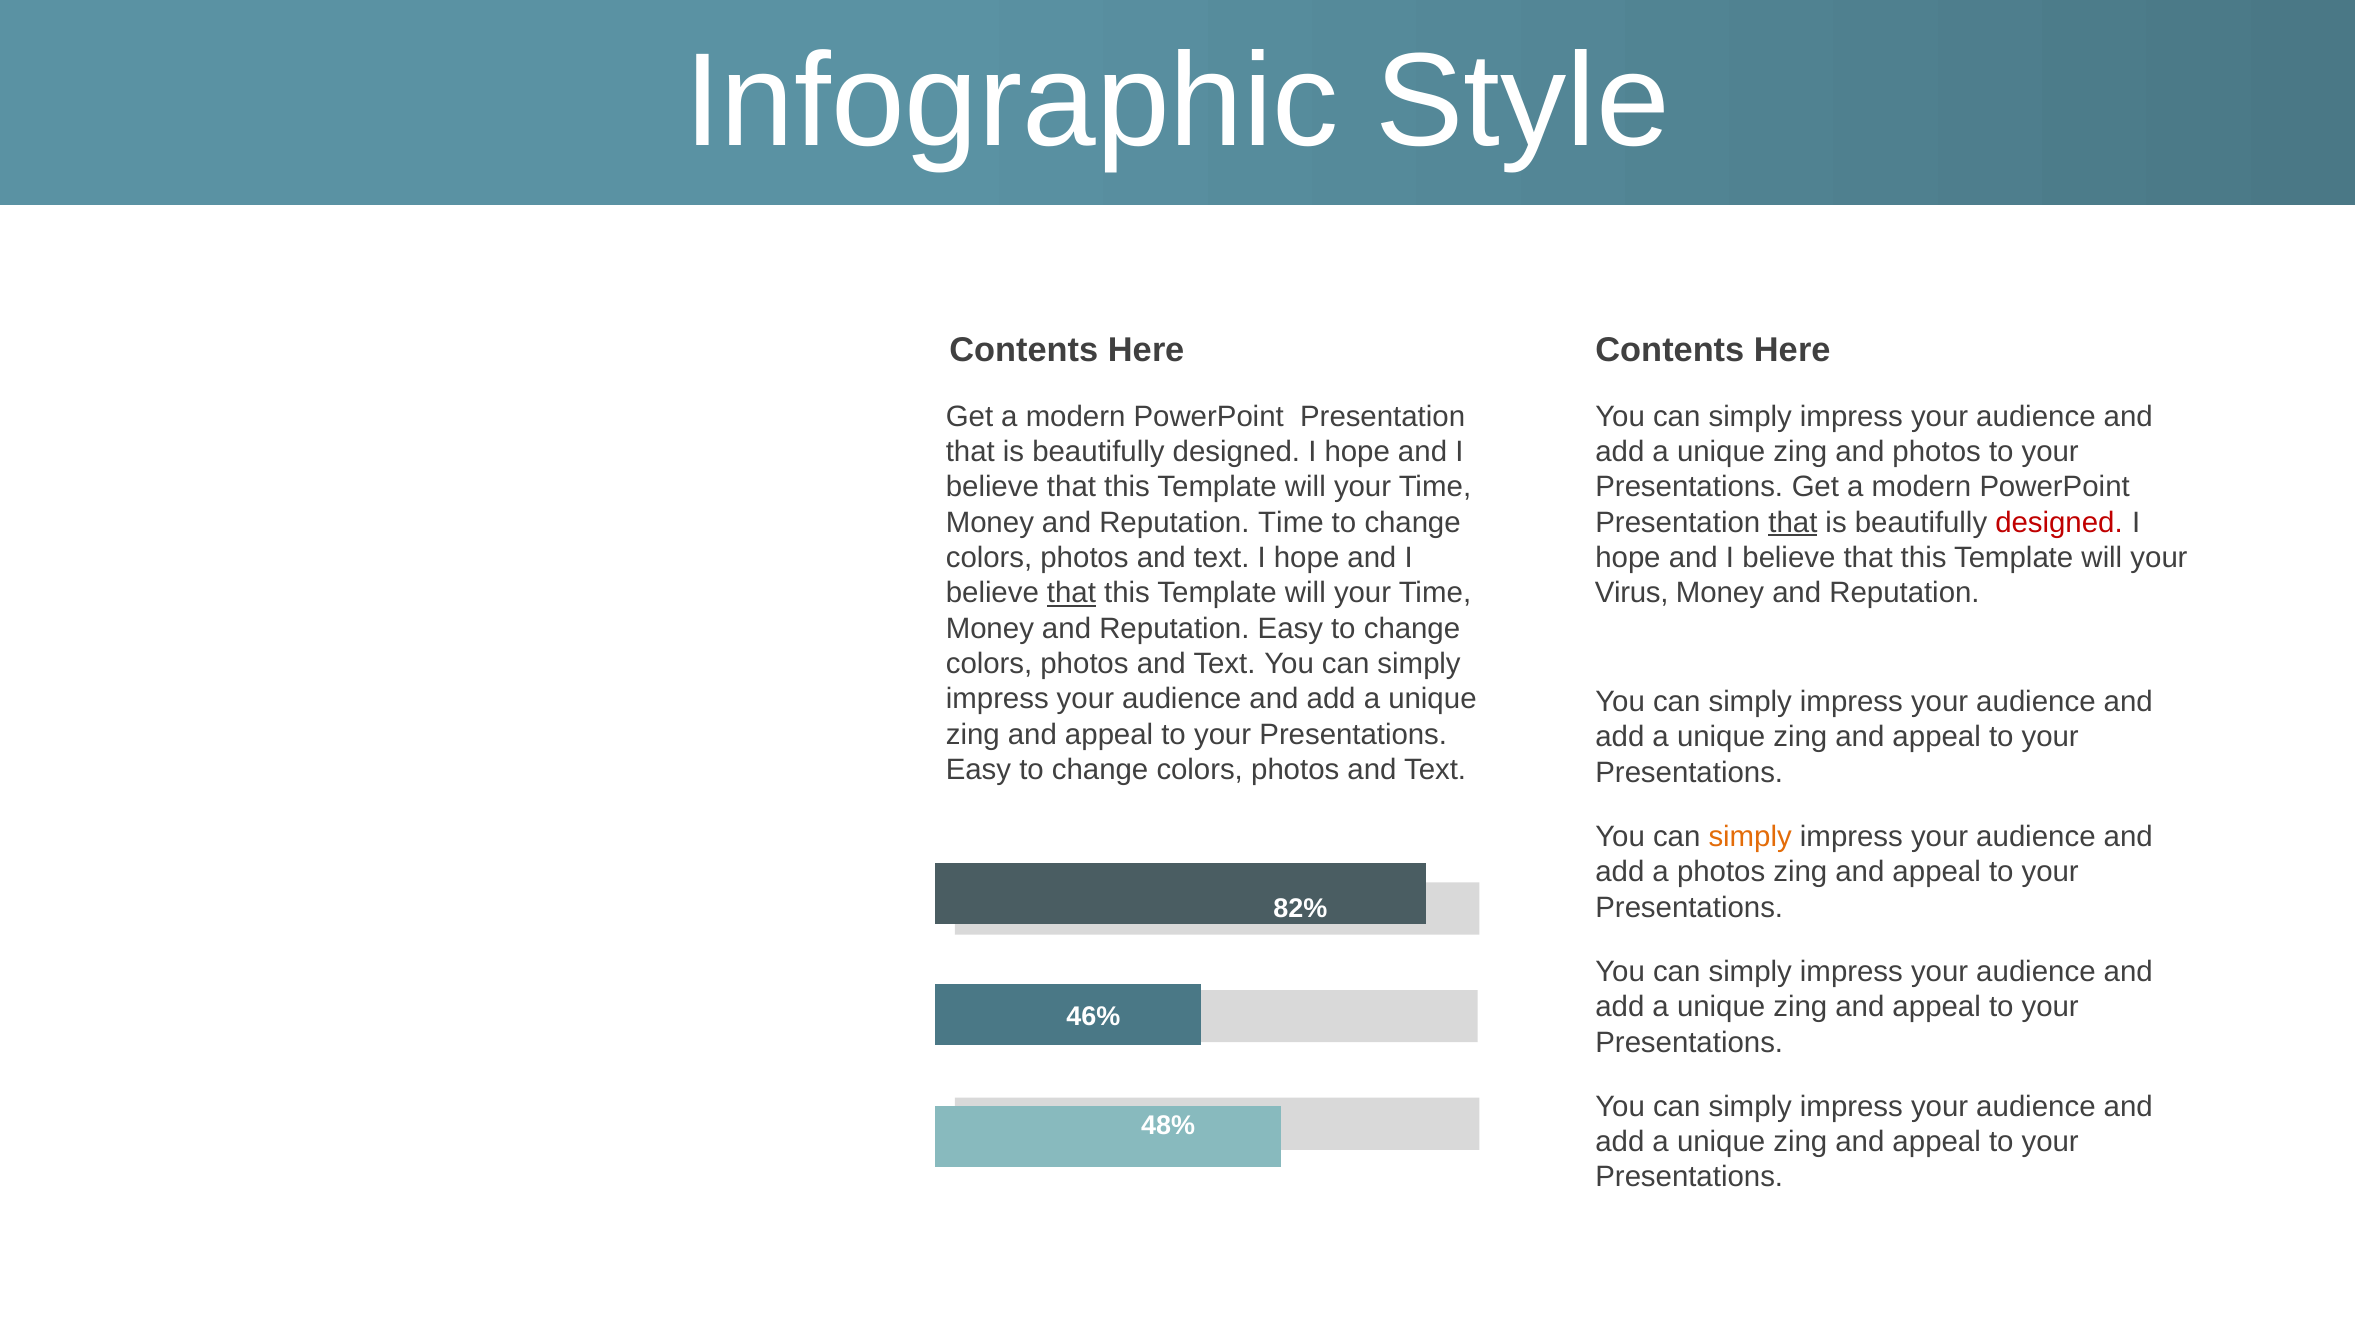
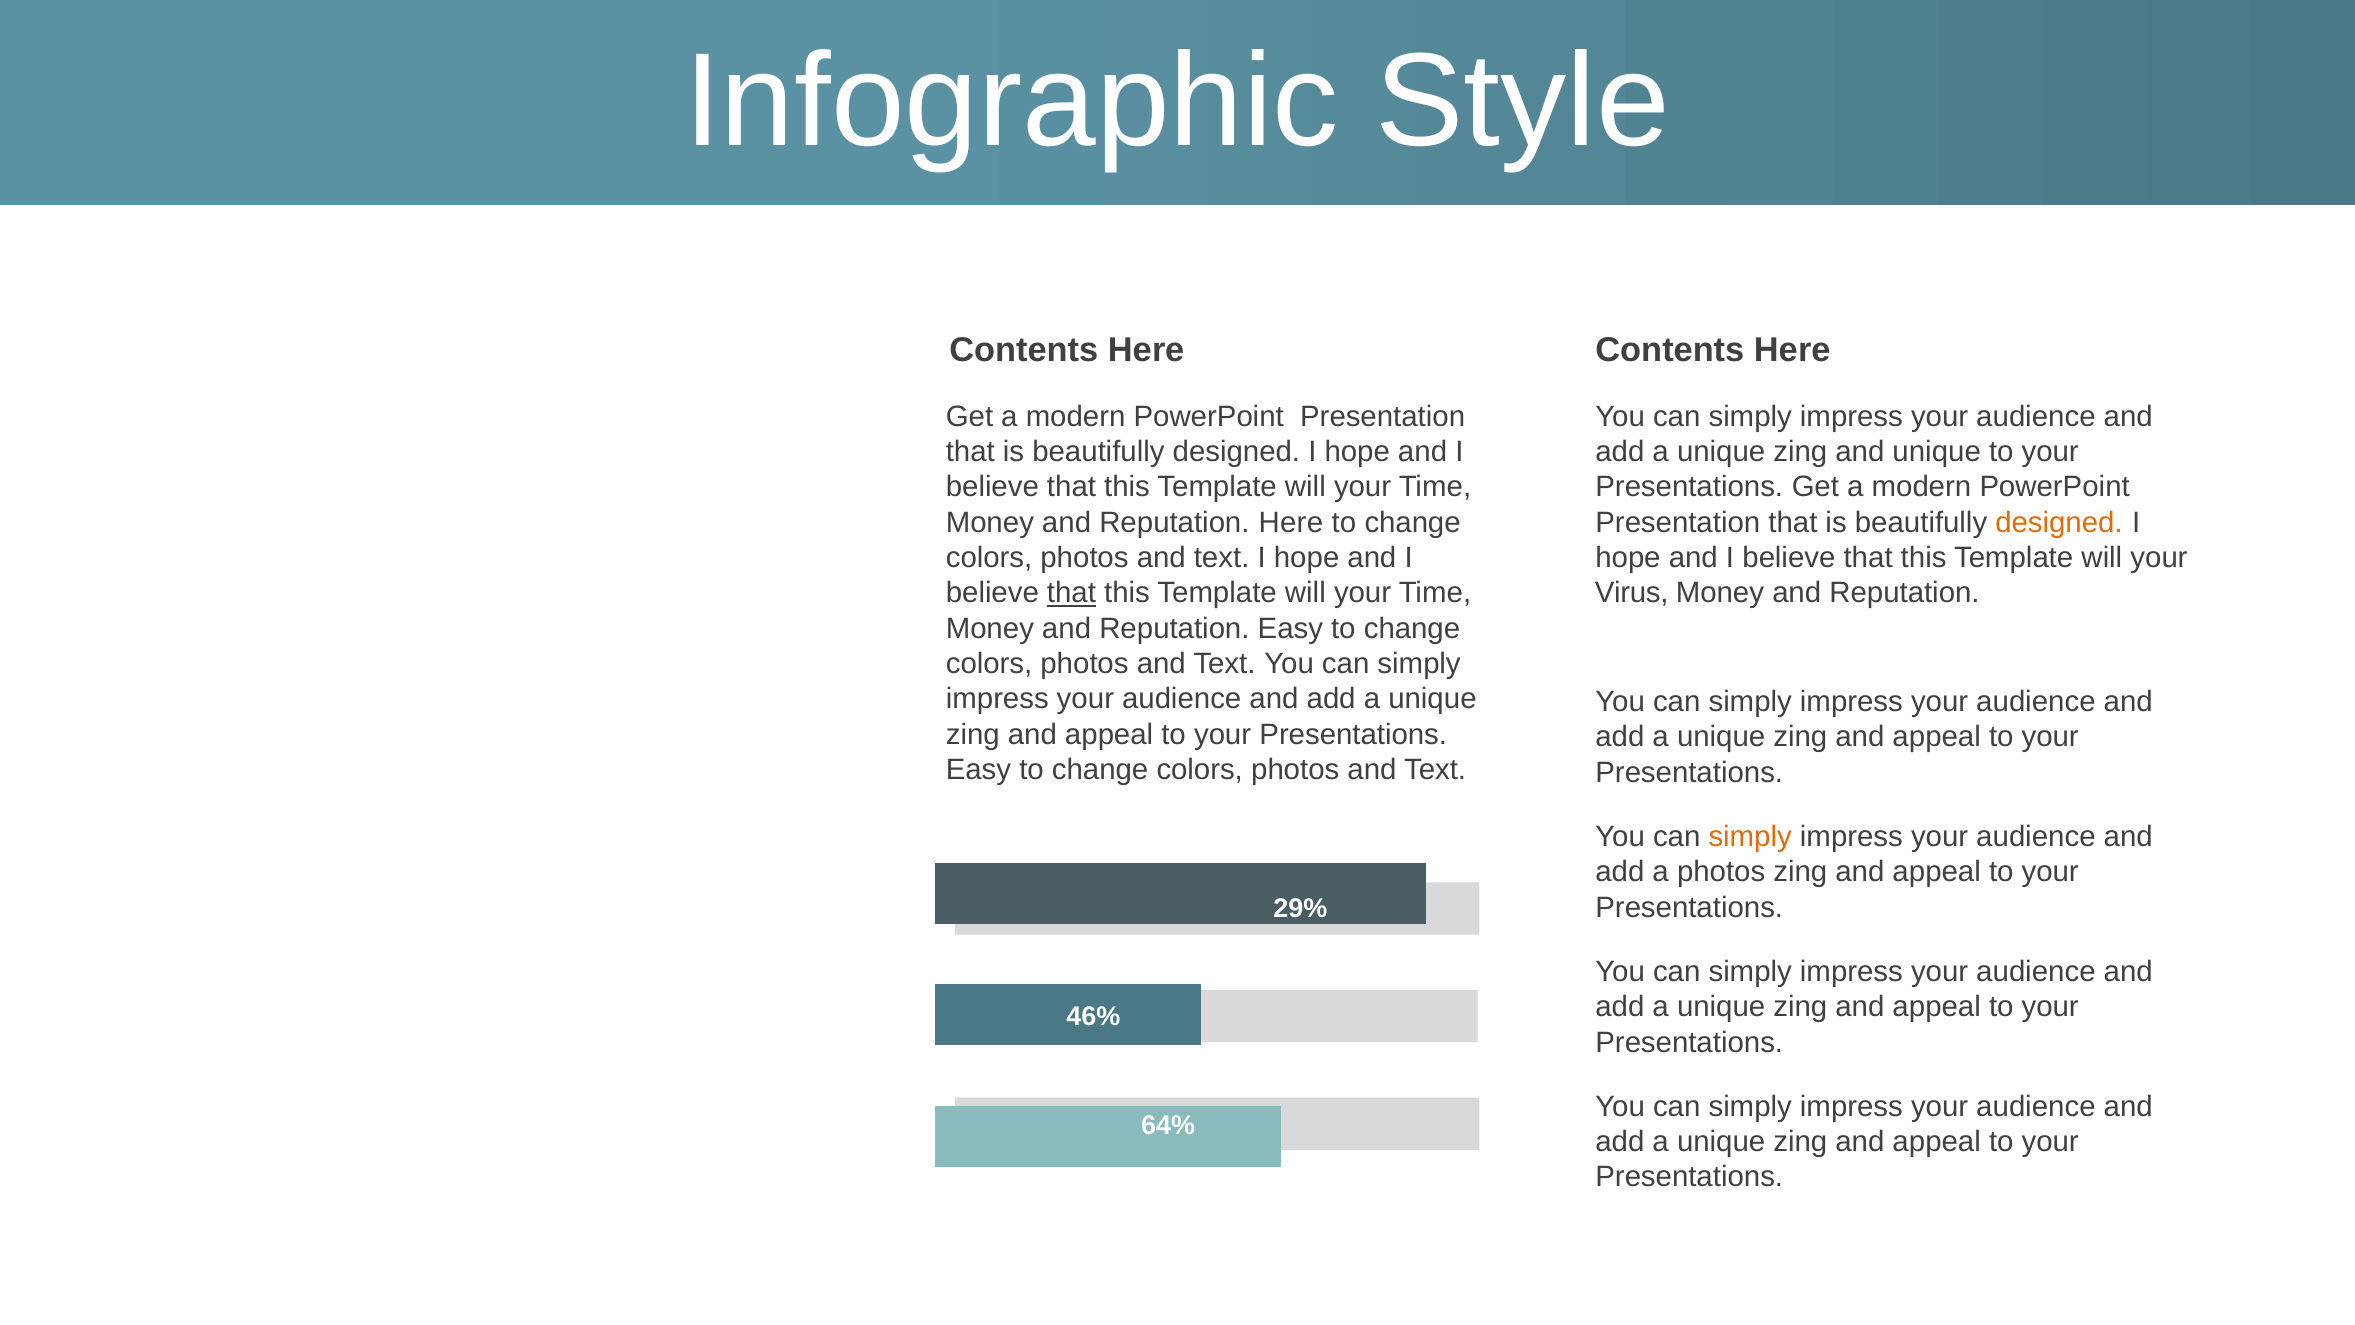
and photos: photos -> unique
Reputation Time: Time -> Here
that at (1793, 522) underline: present -> none
designed at (2059, 522) colour: red -> orange
82%: 82% -> 29%
48%: 48% -> 64%
